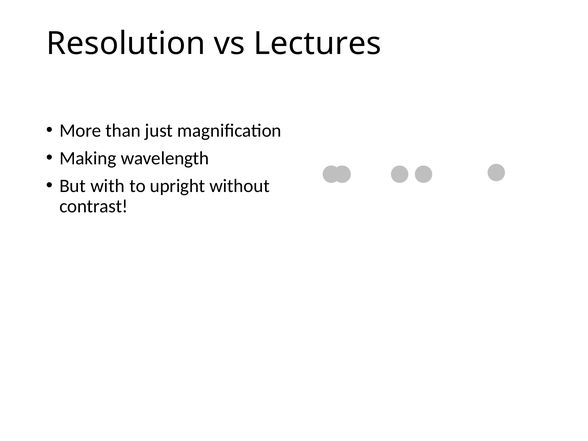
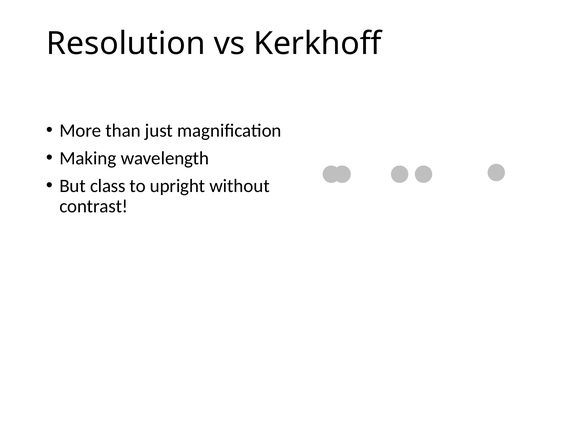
Lectures: Lectures -> Kerkhoff
with: with -> class
